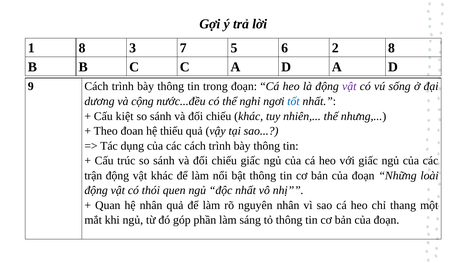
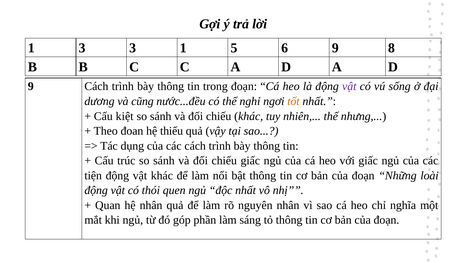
1 8: 8 -> 3
3 7: 7 -> 1
6 2: 2 -> 9
cộng: cộng -> cũng
tốt colour: blue -> orange
trận: trận -> tiện
thang: thang -> nghĩa
